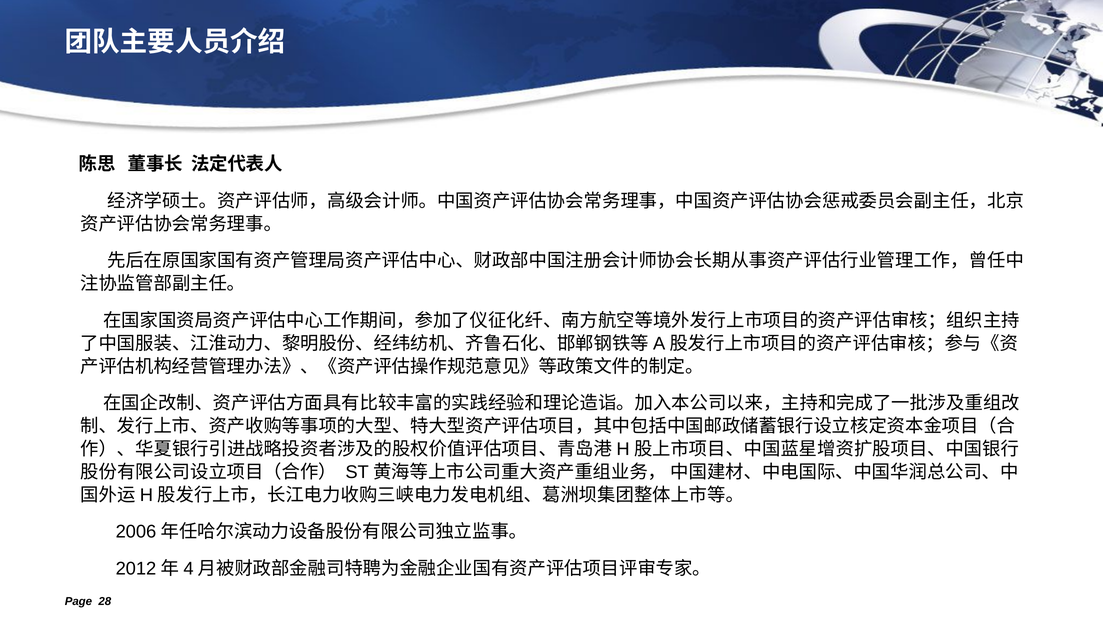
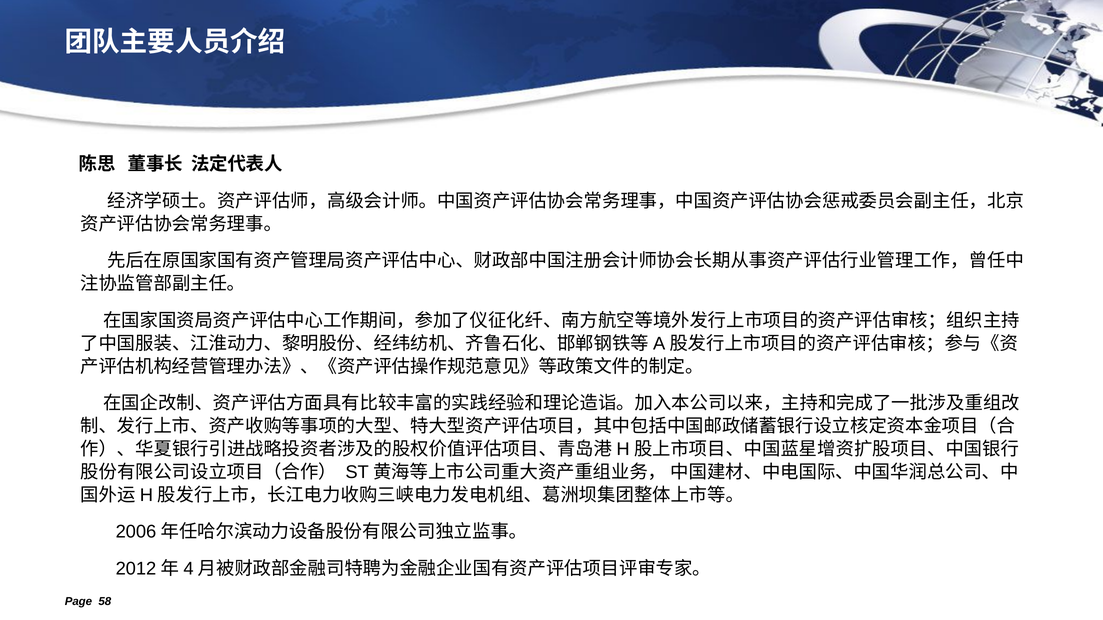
28: 28 -> 58
